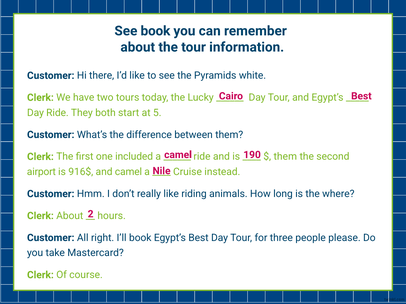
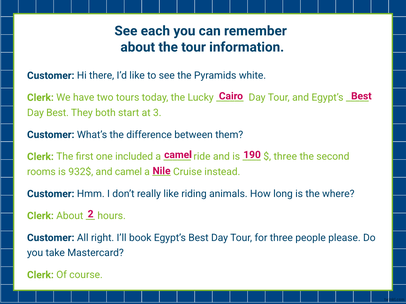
See book: book -> each
Day Ride: Ride -> Best
5: 5 -> 3
them at (285, 157): them -> three
airport: airport -> rooms
916$: 916$ -> 932$
